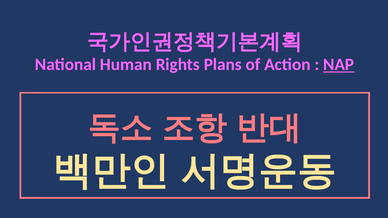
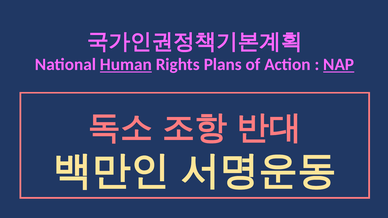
Human underline: none -> present
